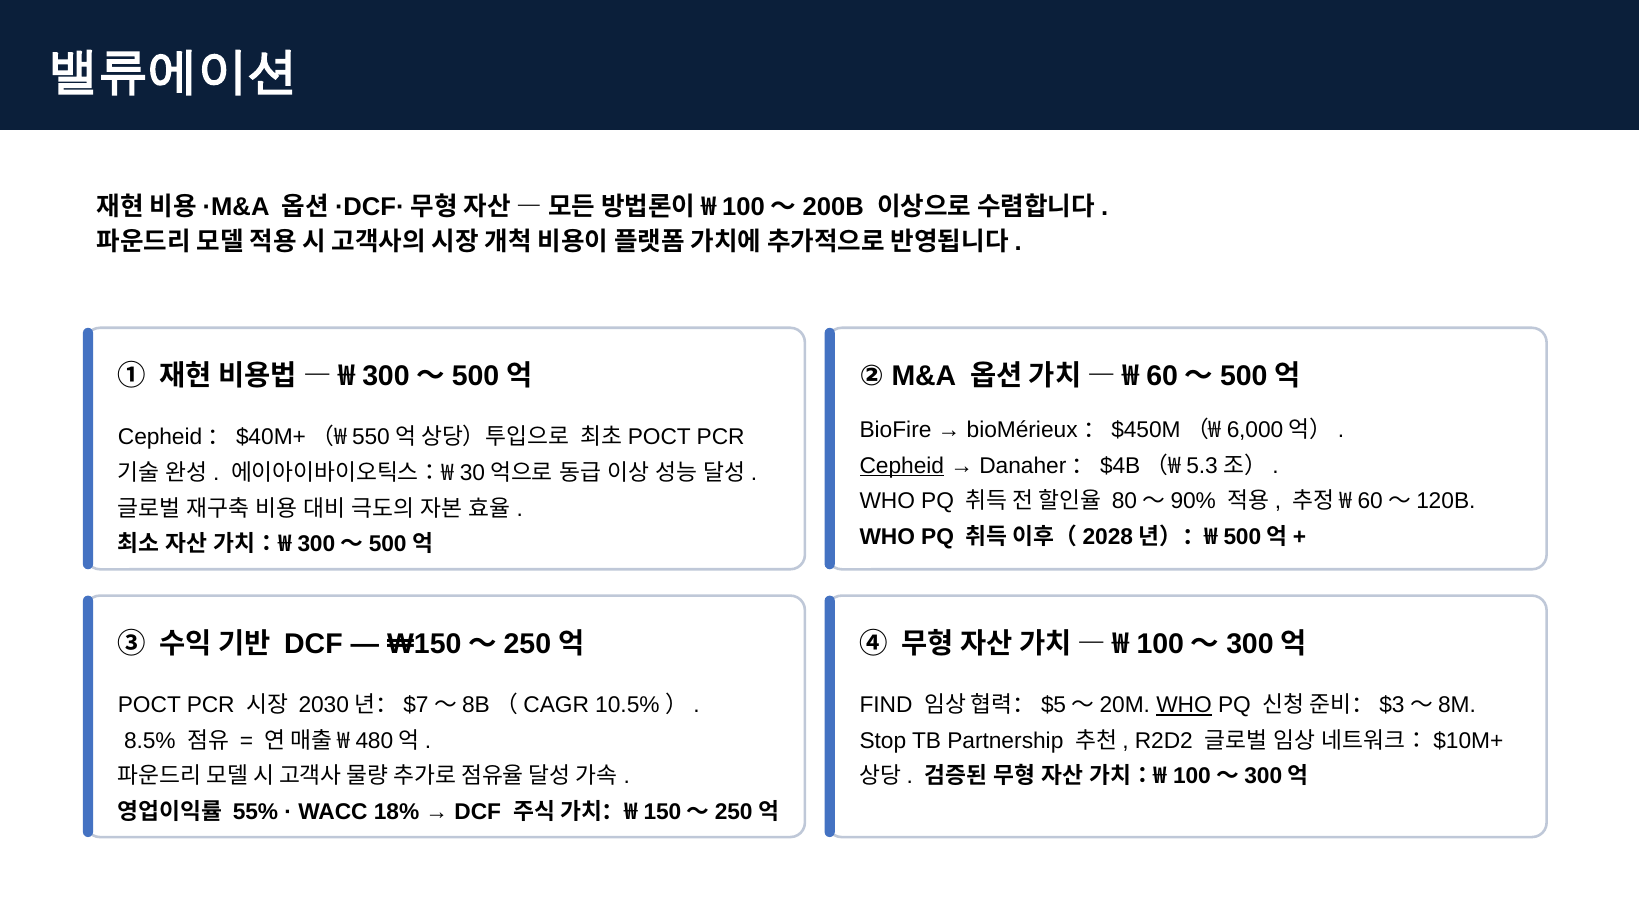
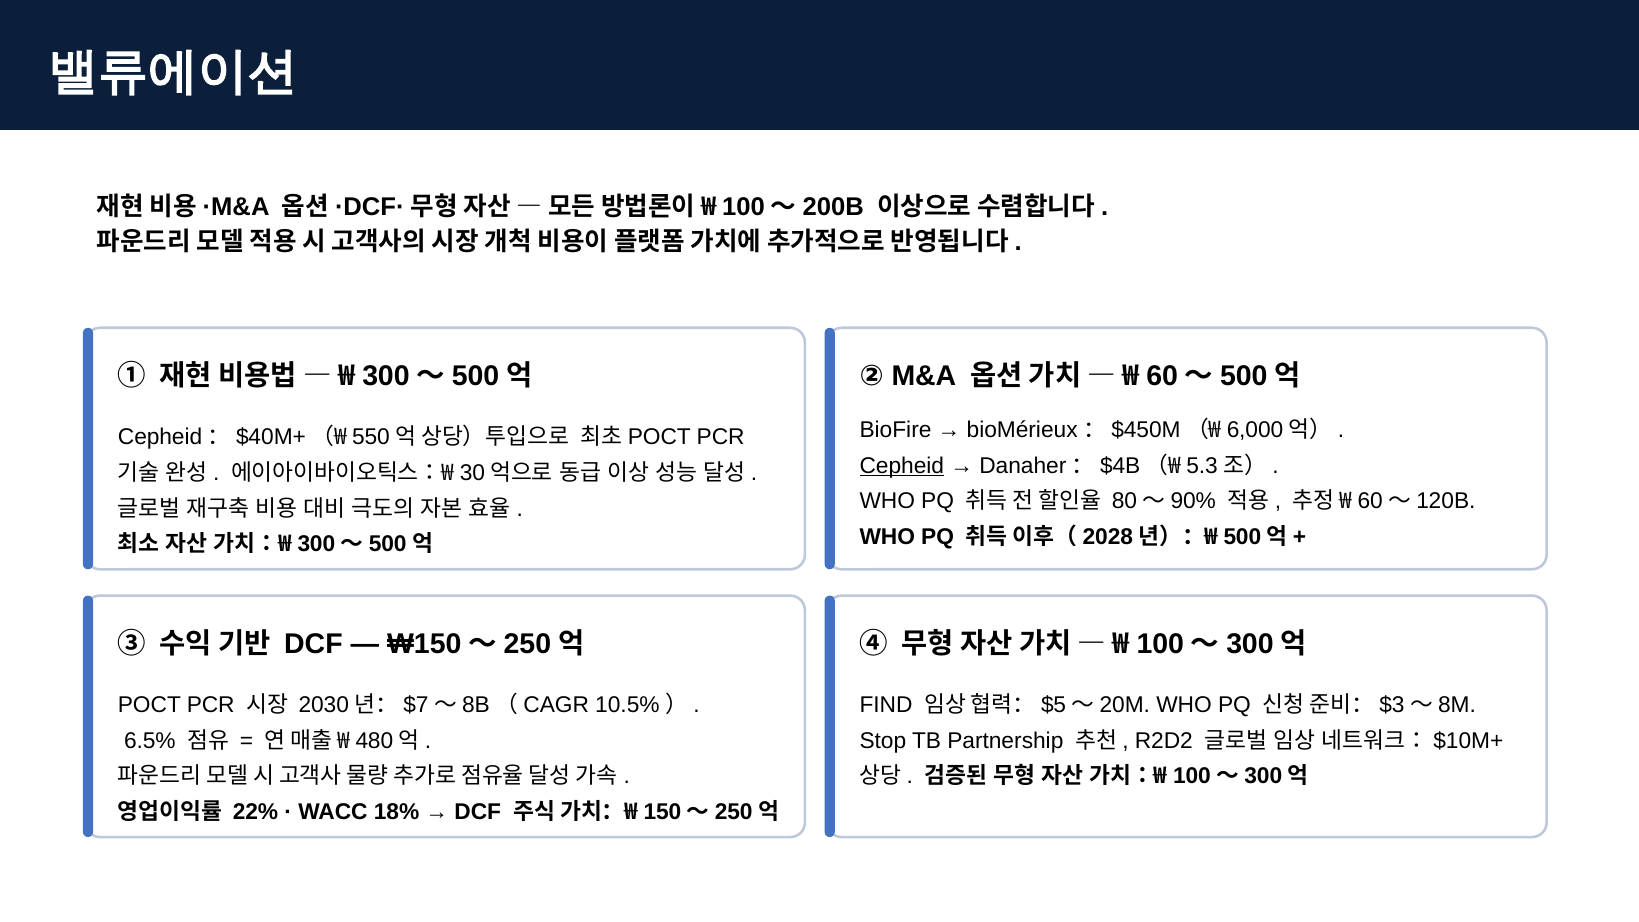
WHO at (1184, 705) underline: present -> none
8.5%: 8.5% -> 6.5%
55%: 55% -> 22%
